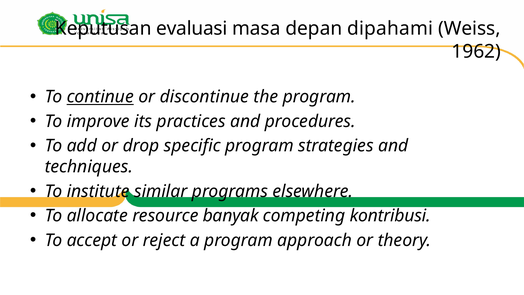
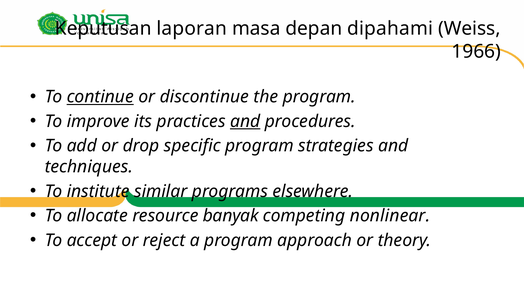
evaluasi: evaluasi -> laporan
1962: 1962 -> 1966
and at (245, 121) underline: none -> present
kontribusi: kontribusi -> nonlinear
